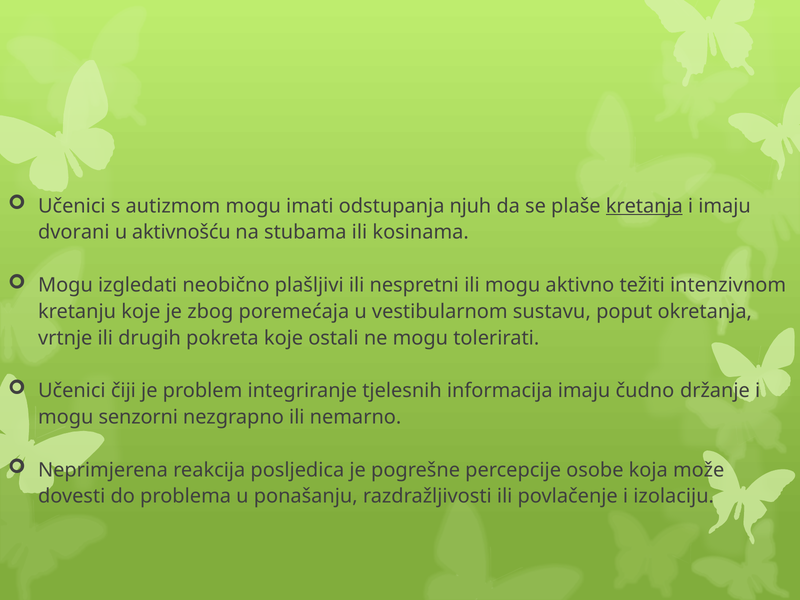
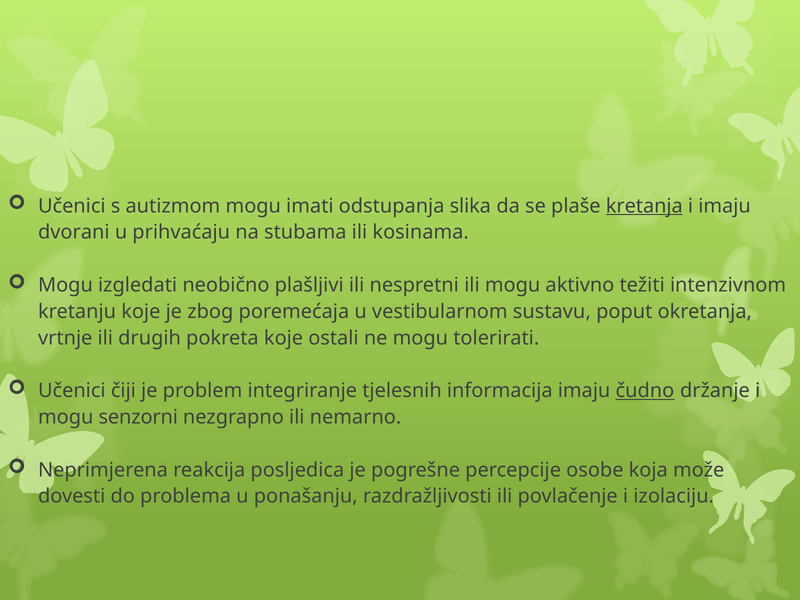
njuh: njuh -> slika
aktivnošću: aktivnošću -> prihvaćaju
čudno underline: none -> present
